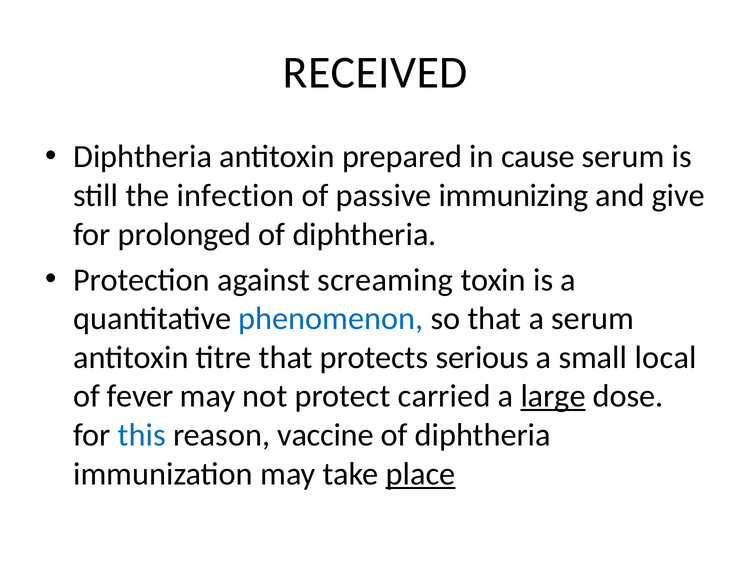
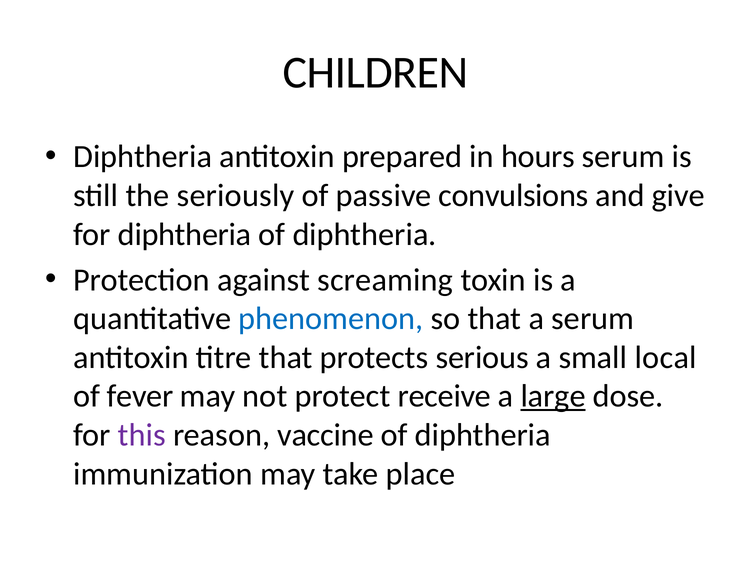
RECEIVED: RECEIVED -> CHILDREN
cause: cause -> hours
infection: infection -> seriously
immunizing: immunizing -> convulsions
for prolonged: prolonged -> diphtheria
carried: carried -> receive
this colour: blue -> purple
place underline: present -> none
